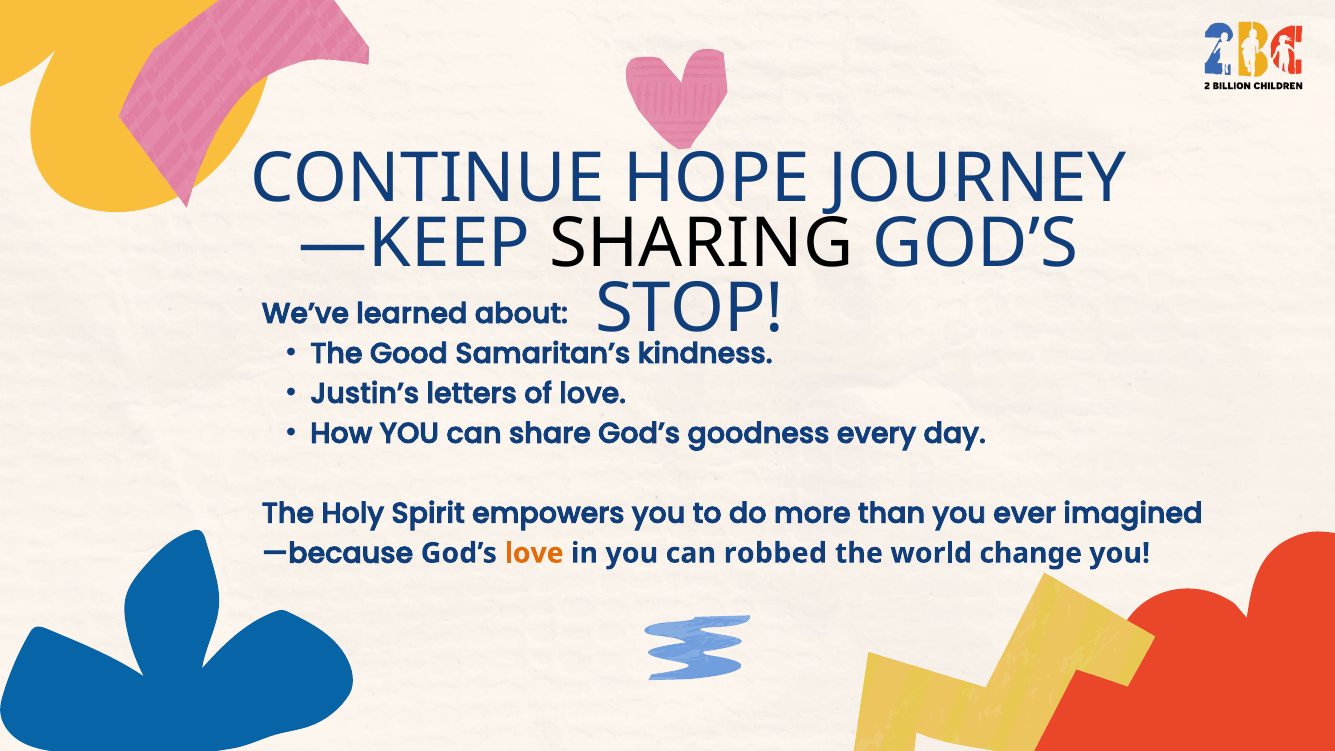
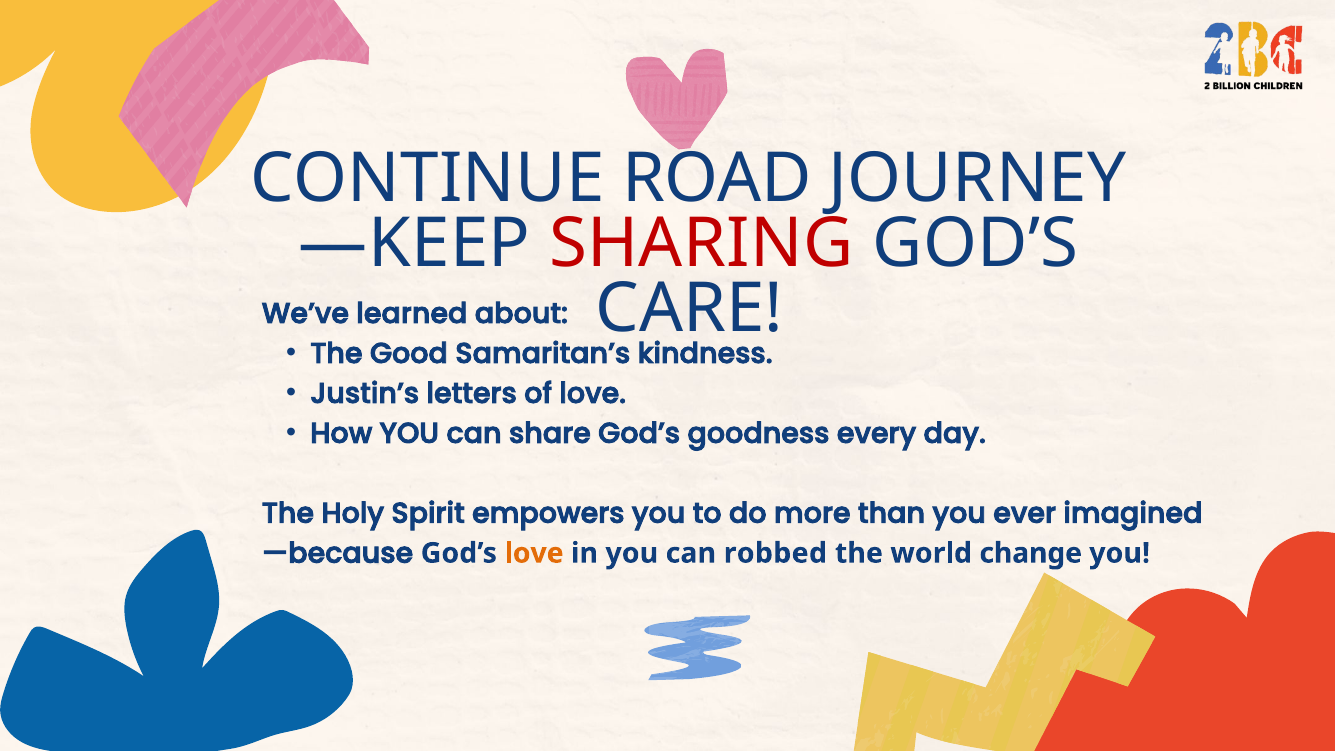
HOPE: HOPE -> ROAD
SHARING colour: black -> red
STOP: STOP -> CARE
